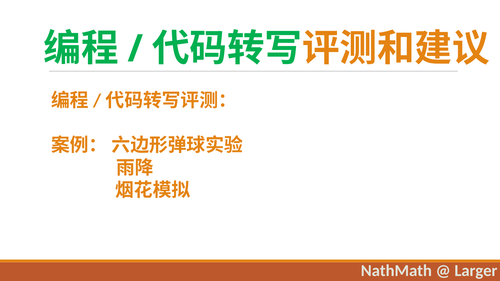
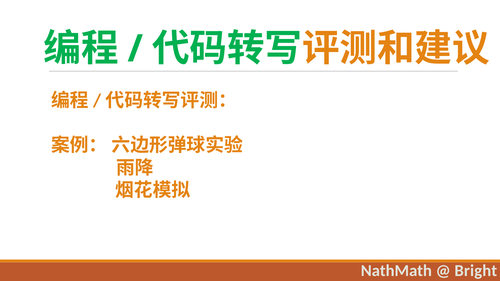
Larger: Larger -> Bright
